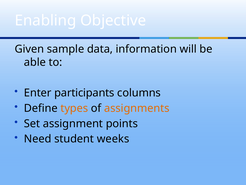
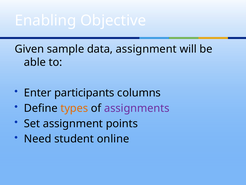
data information: information -> assignment
assignments colour: orange -> purple
weeks: weeks -> online
